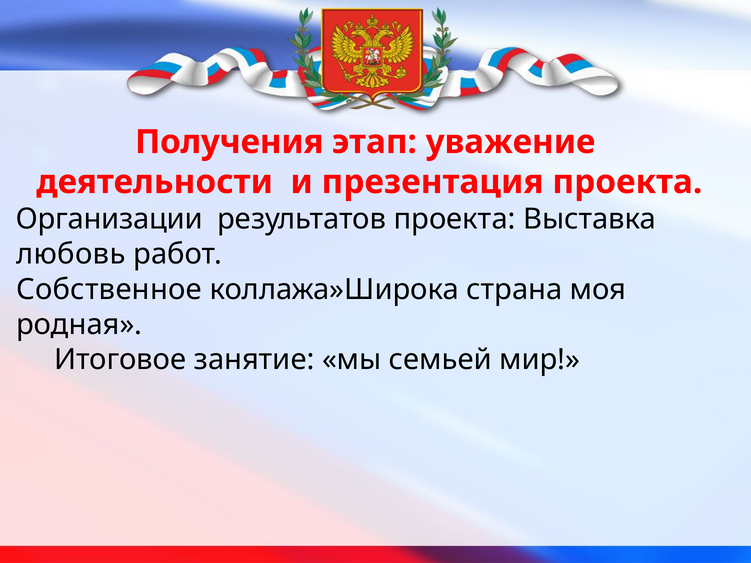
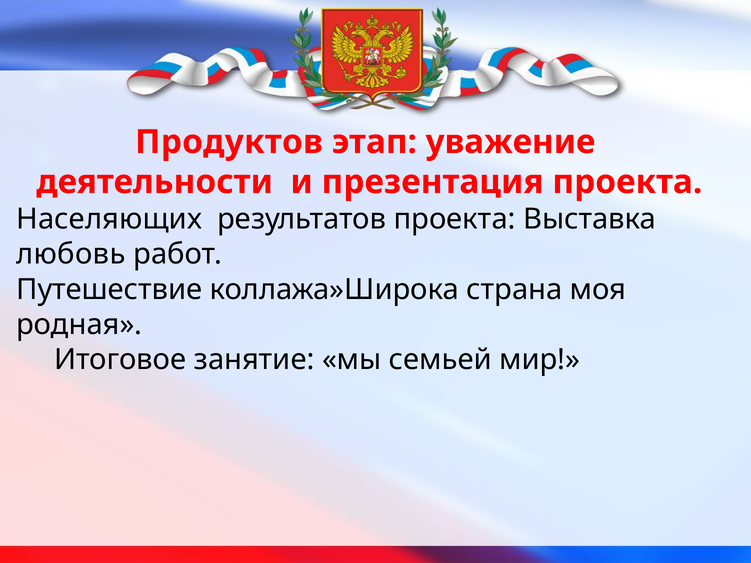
Получения: Получения -> Продуктов
Организации: Организации -> Населяющих
Собственное: Собственное -> Путешествие
